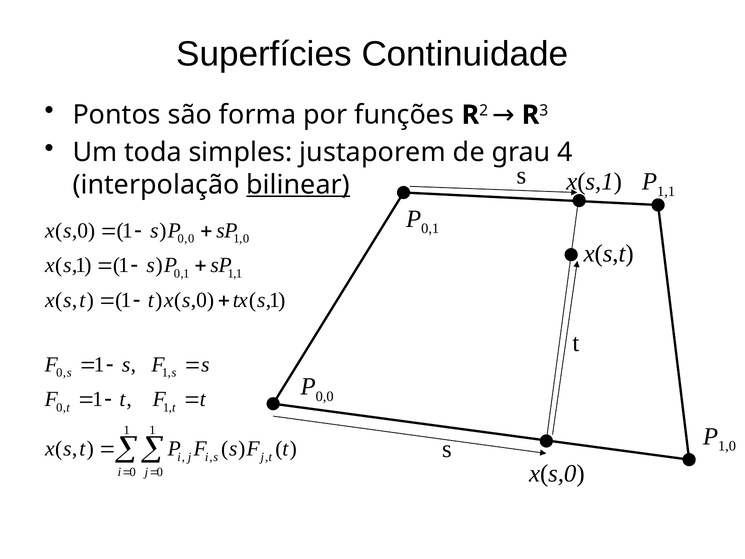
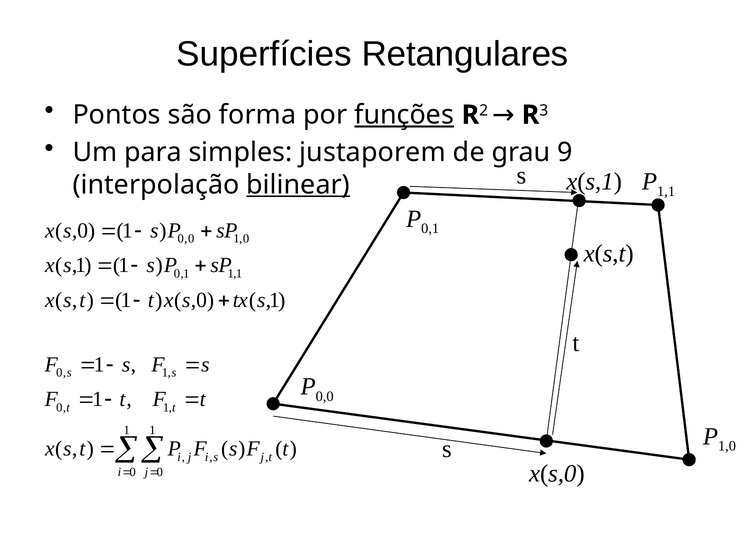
Continuidade: Continuidade -> Retangulares
funções underline: none -> present
toda: toda -> para
4: 4 -> 9
